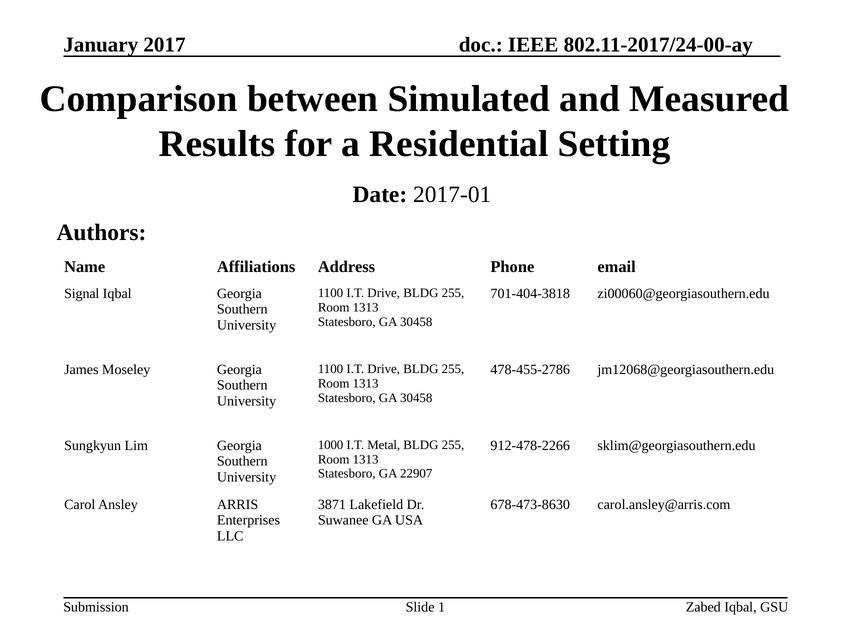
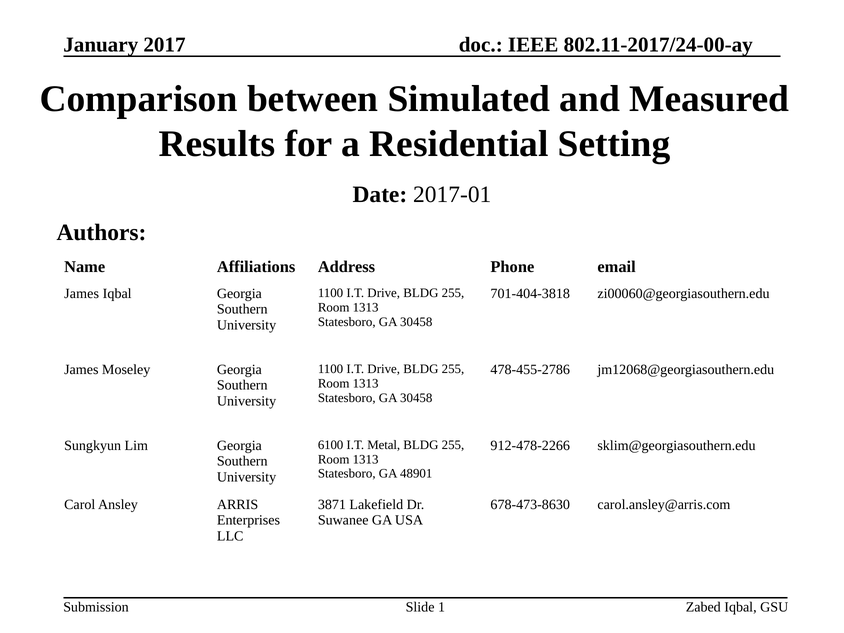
Signal at (82, 294): Signal -> James
1000: 1000 -> 6100
22907: 22907 -> 48901
